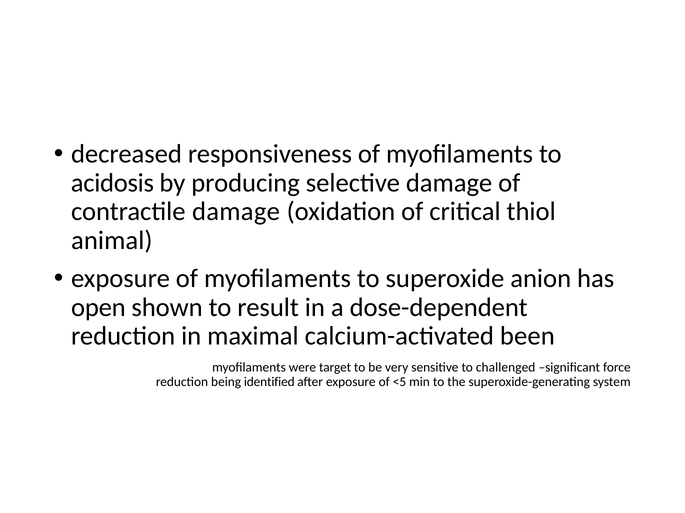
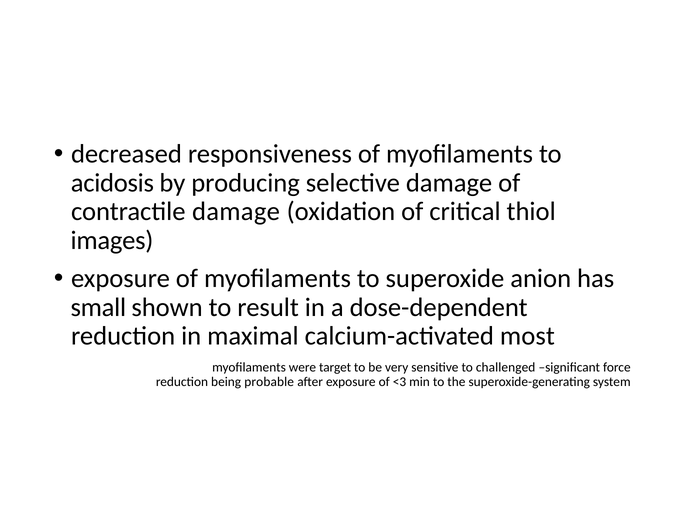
animal: animal -> images
open: open -> small
been: been -> most
identified: identified -> probable
<5: <5 -> <3
